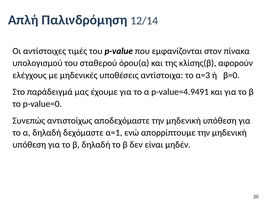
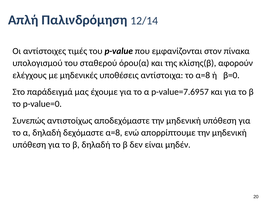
το α=3: α=3 -> α=8
p-value=4.9491: p-value=4.9491 -> p-value=7.6957
δεχόμαστε α=1: α=1 -> α=8
